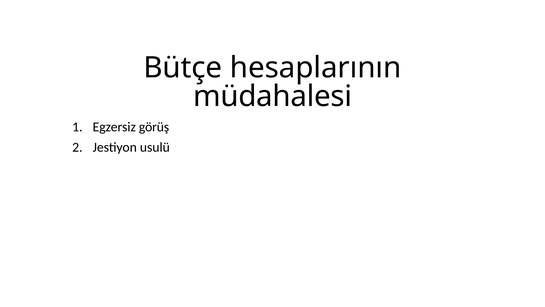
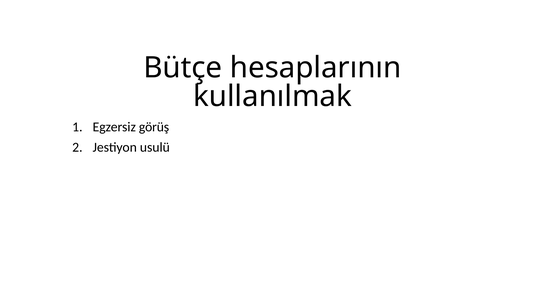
müdahalesi: müdahalesi -> kullanılmak
